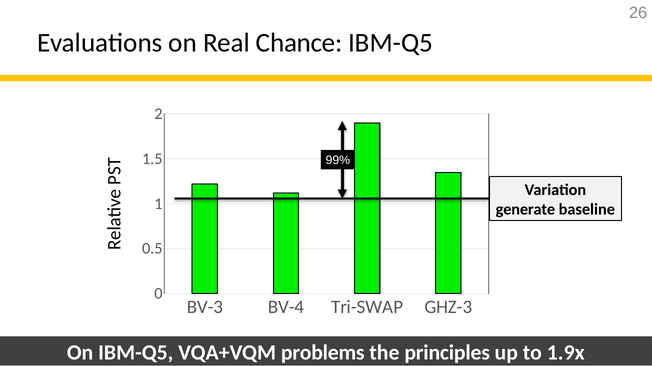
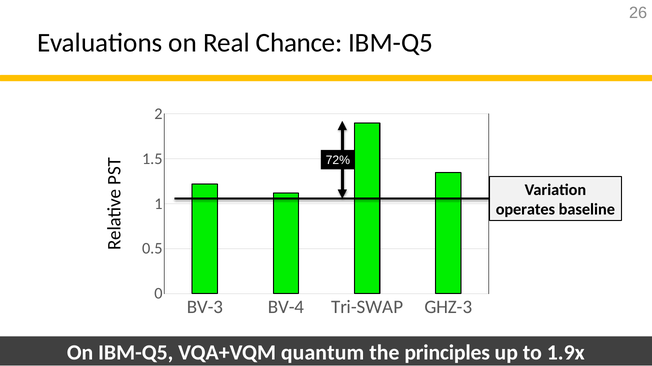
99%: 99% -> 72%
generate: generate -> operates
problems: problems -> quantum
